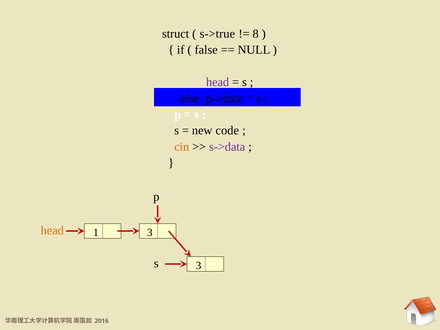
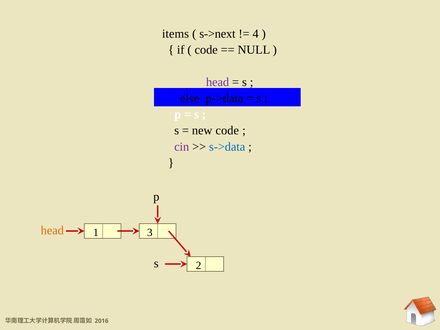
struct: struct -> items
s->true: s->true -> s->next
8: 8 -> 4
false at (206, 50): false -> code
cin colour: orange -> purple
s->data colour: purple -> blue
s 3: 3 -> 2
